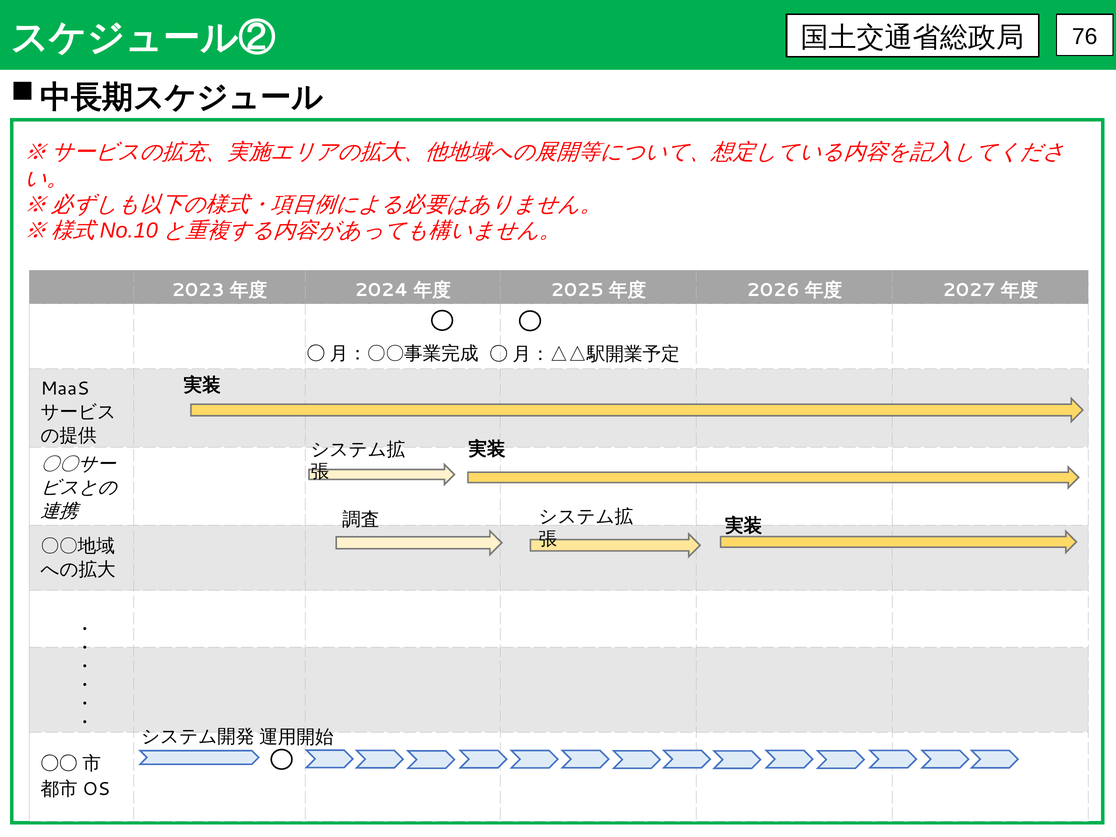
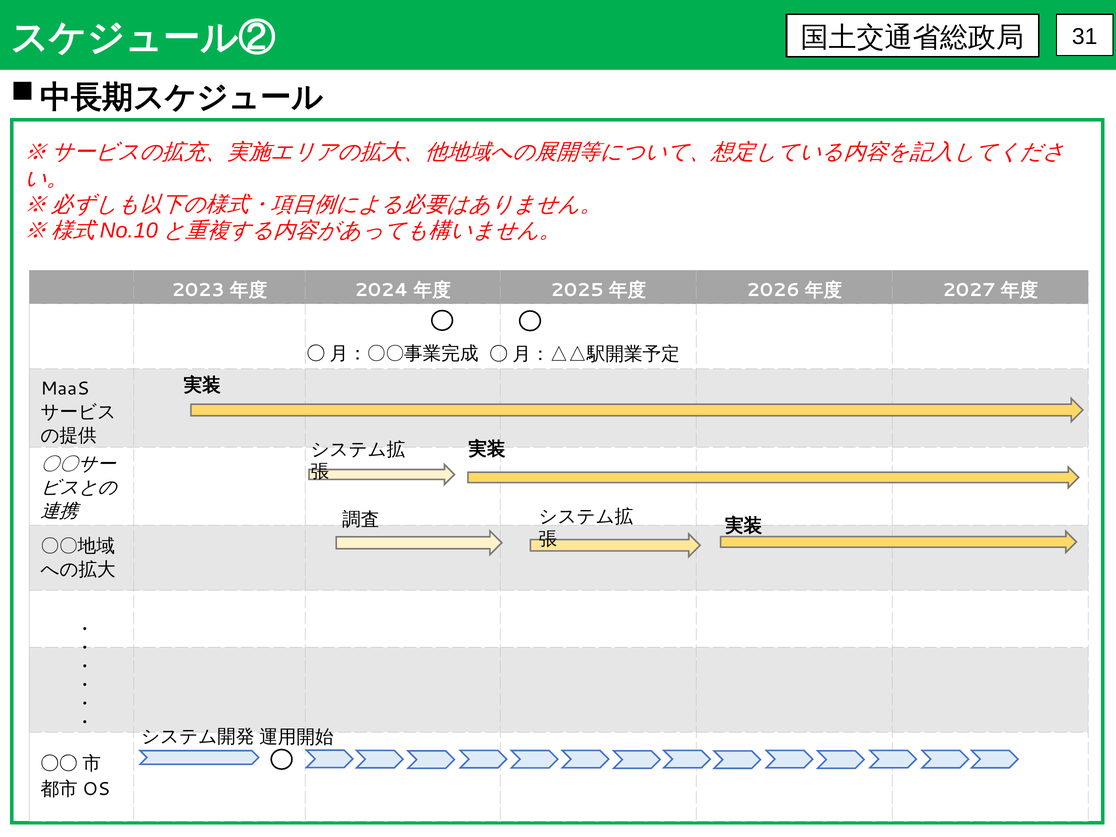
76: 76 -> 31
